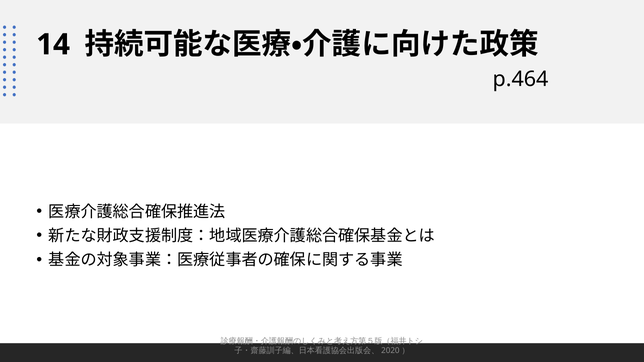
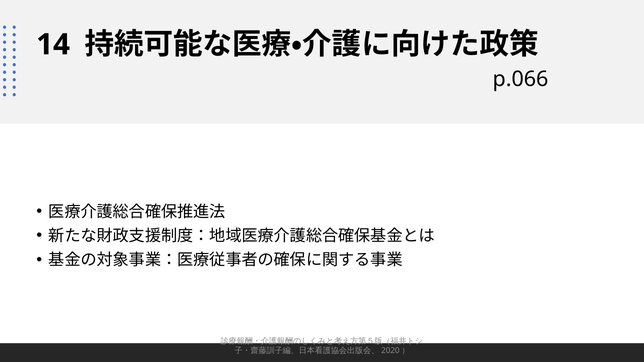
p.464: p.464 -> p.066
